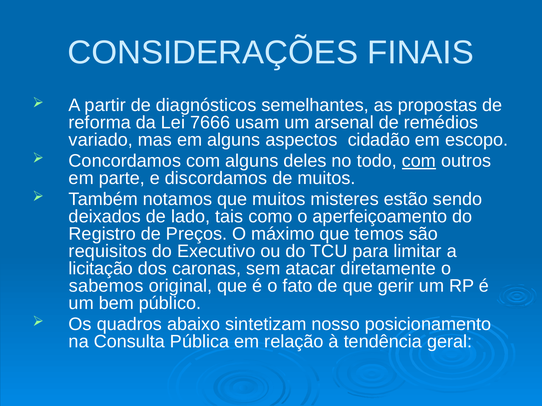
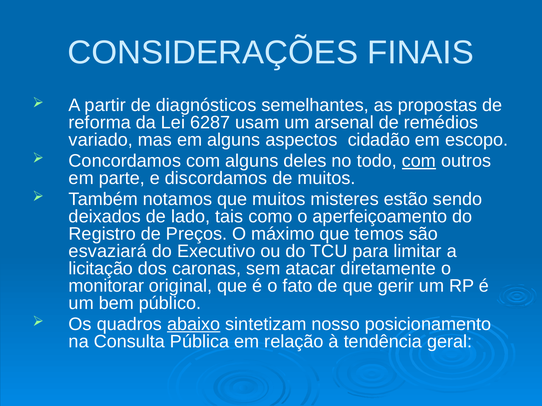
7666: 7666 -> 6287
requisitos: requisitos -> esvaziará
sabemos: sabemos -> monitorar
abaixo underline: none -> present
